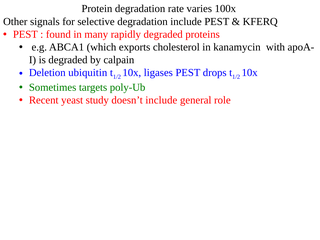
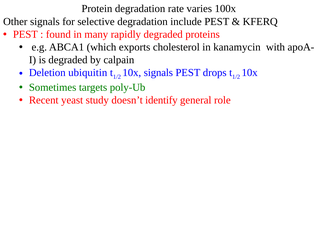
10x ligases: ligases -> signals
doesn’t include: include -> identify
